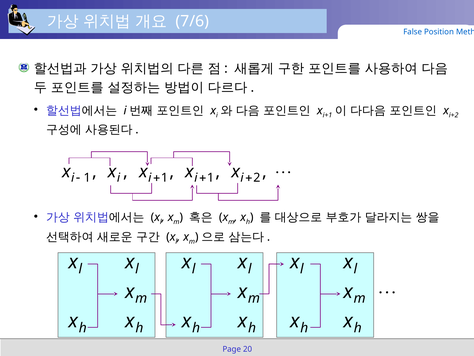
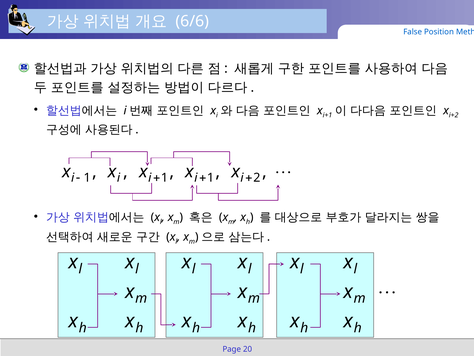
7/6: 7/6 -> 6/6
